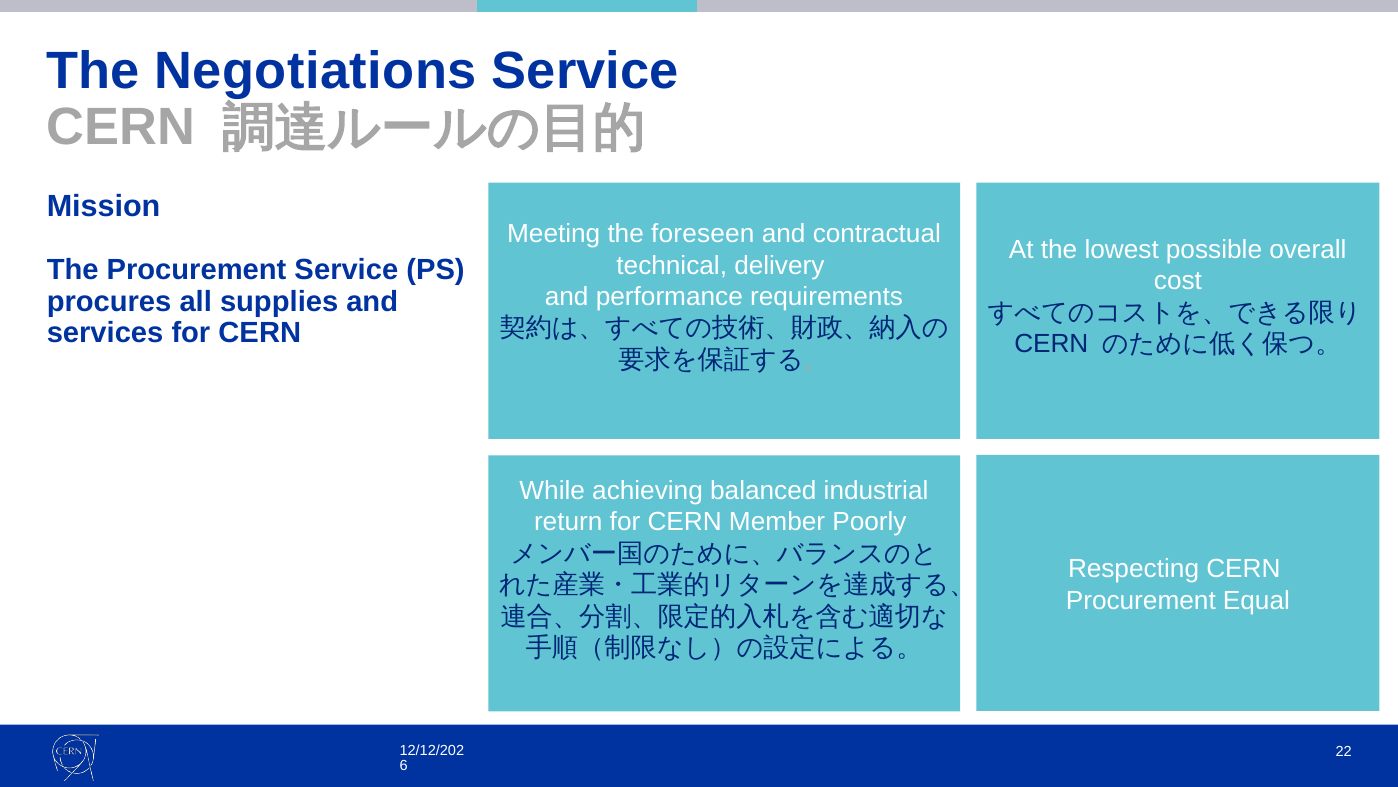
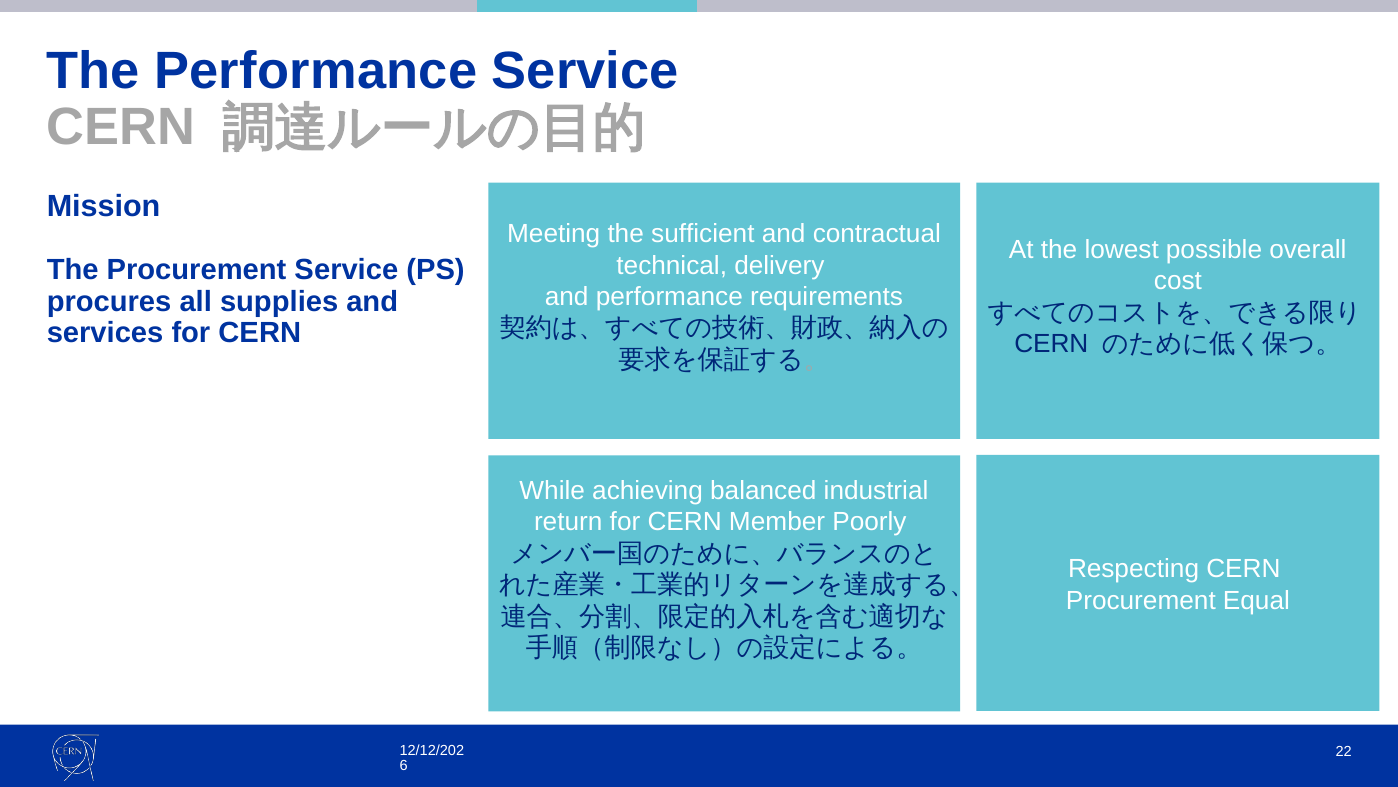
The Negotiations: Negotiations -> Performance
foreseen: foreseen -> sufficient
